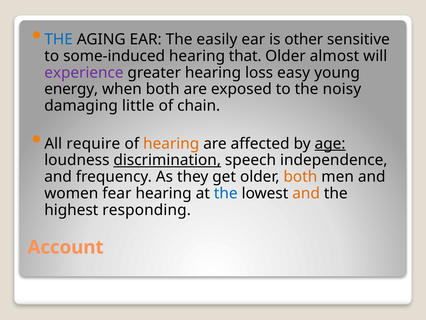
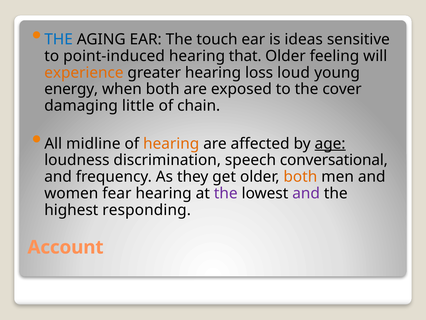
easily: easily -> touch
other: other -> ideas
some-induced: some-induced -> point-induced
almost: almost -> feeling
experience colour: purple -> orange
easy: easy -> loud
noisy: noisy -> cover
require: require -> midline
discrimination underline: present -> none
independence: independence -> conversational
the at (226, 193) colour: blue -> purple
and at (306, 193) colour: orange -> purple
